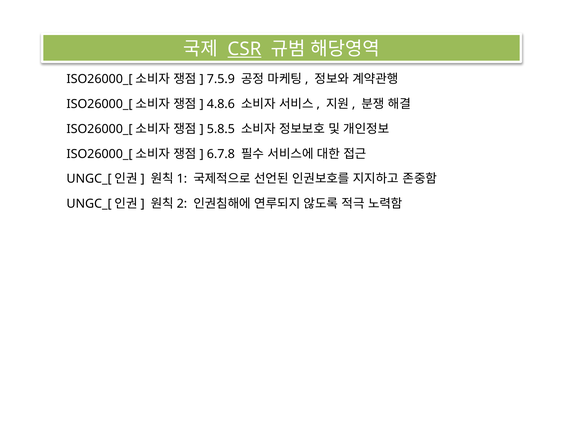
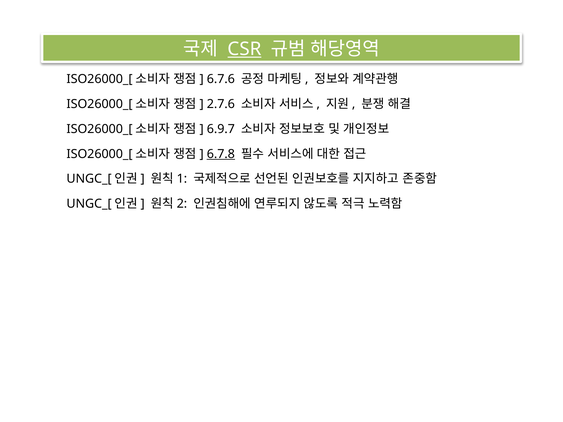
7.5.9: 7.5.9 -> 6.7.6
4.8.6: 4.8.6 -> 2.7.6
5.8.5: 5.8.5 -> 6.9.7
6.7.8 underline: none -> present
